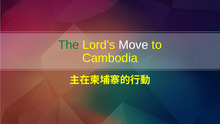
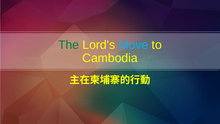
Move colour: white -> light blue
